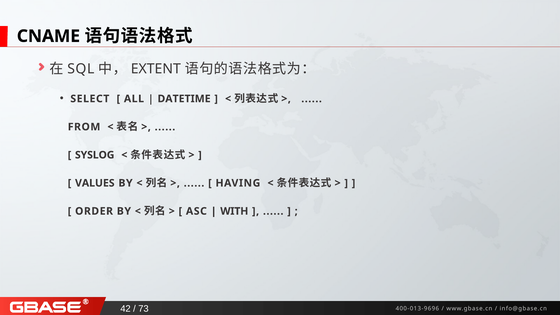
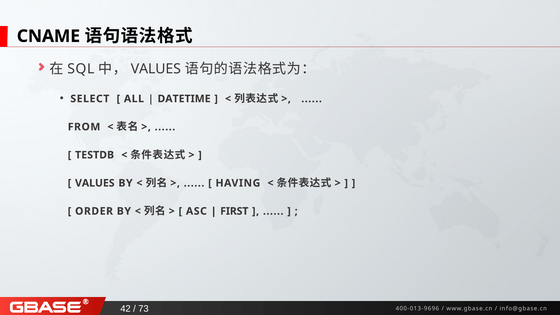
EXTENT at (156, 69): EXTENT -> VALUES
SYSLOG: SYSLOG -> TESTDB
WITH: WITH -> FIRST
